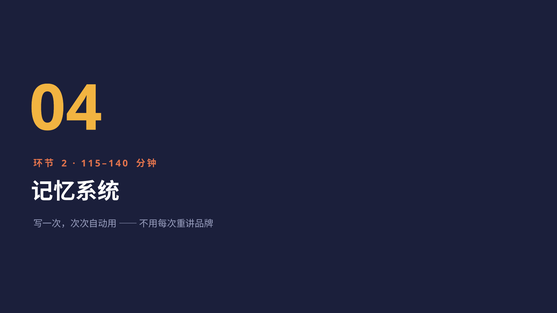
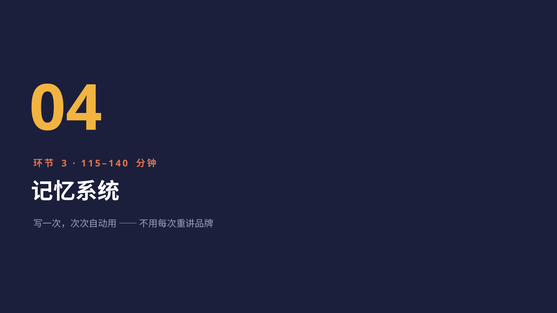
2: 2 -> 3
